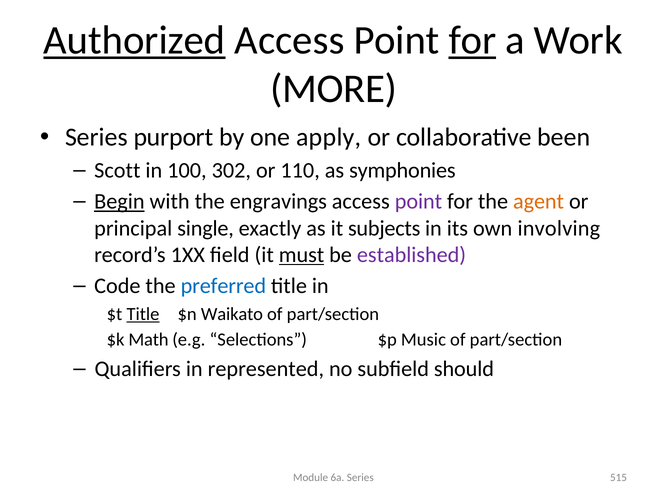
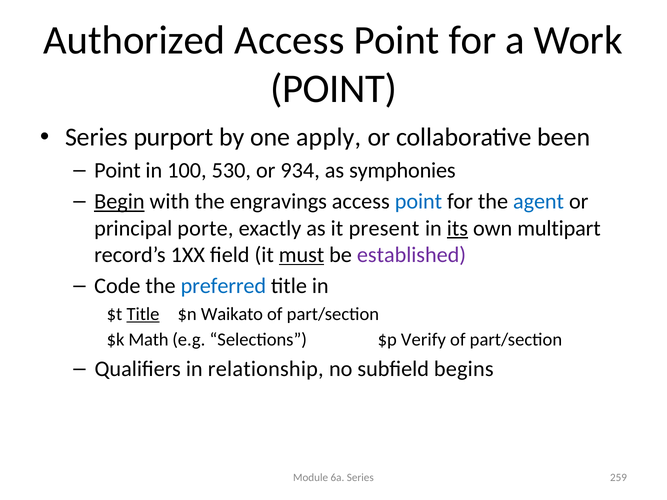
Authorized underline: present -> none
for at (472, 40) underline: present -> none
MORE at (334, 89): MORE -> POINT
Scott at (117, 171): Scott -> Point
302: 302 -> 530
110: 110 -> 934
point at (418, 202) colour: purple -> blue
agent colour: orange -> blue
single: single -> porte
subjects: subjects -> present
its underline: none -> present
involving: involving -> multipart
Music: Music -> Verify
represented: represented -> relationship
should: should -> begins
515: 515 -> 259
